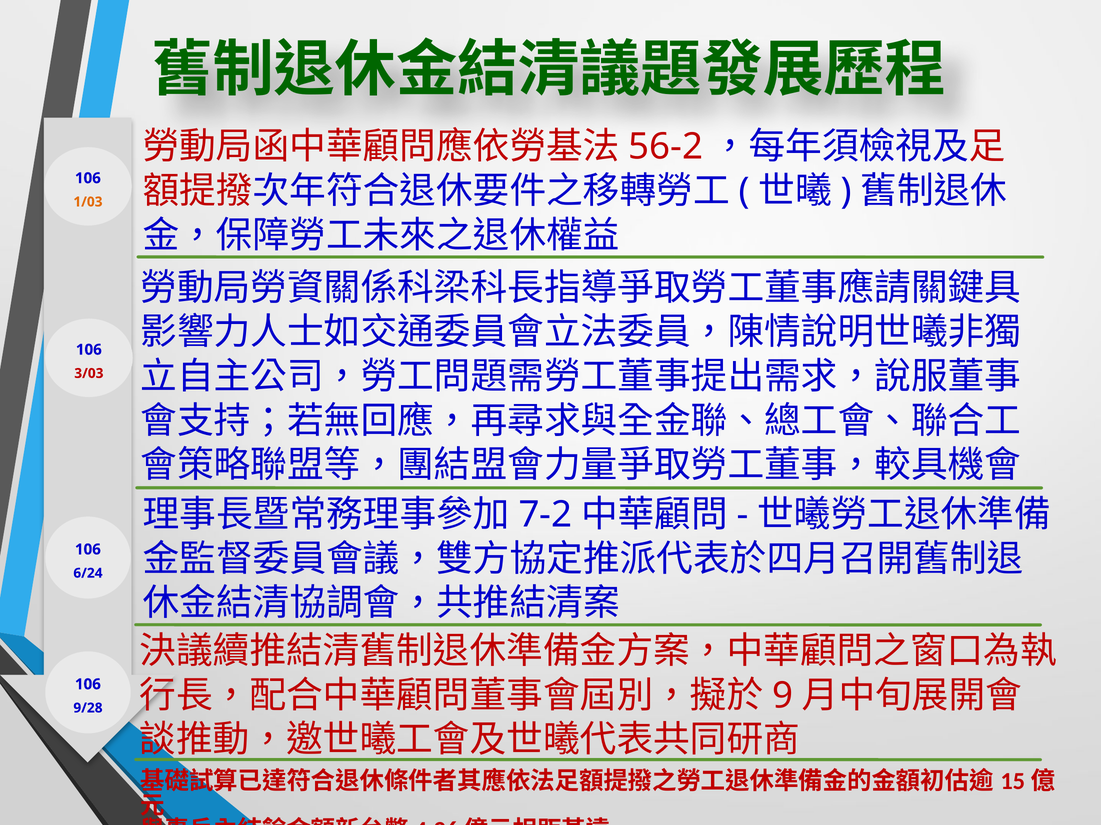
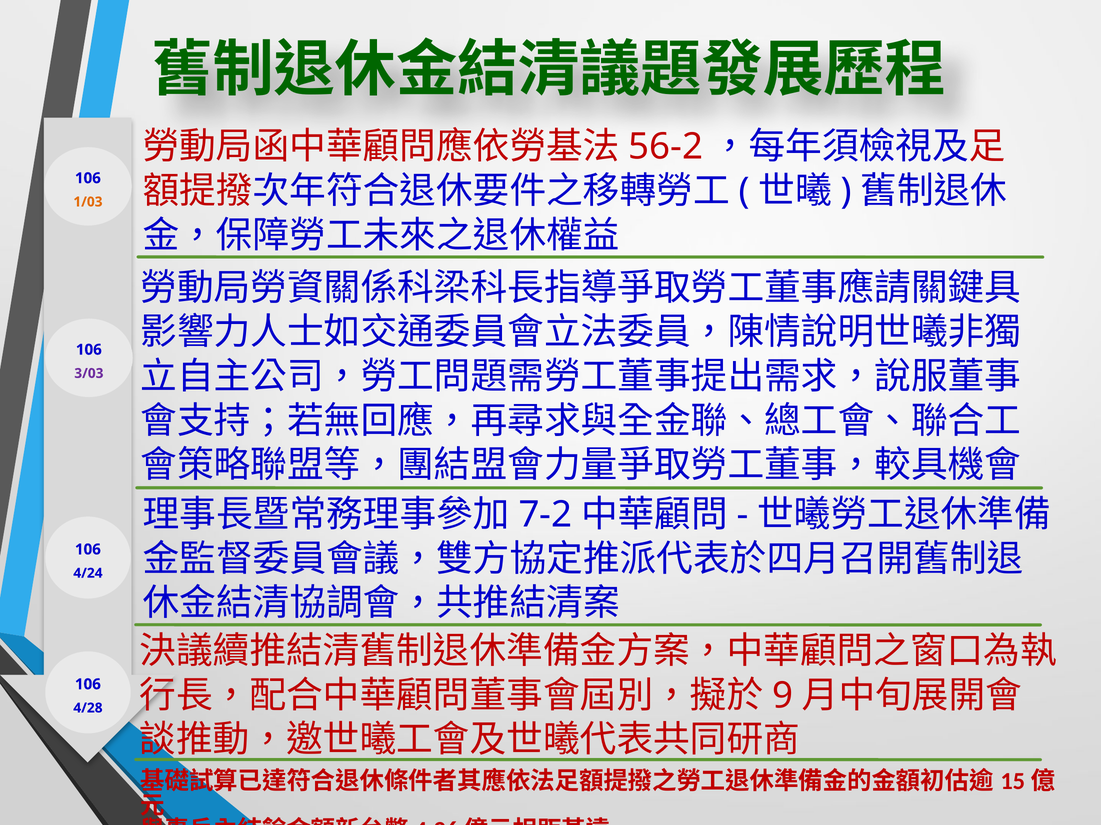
3/03 colour: red -> purple
6/24: 6/24 -> 4/24
9/28: 9/28 -> 4/28
